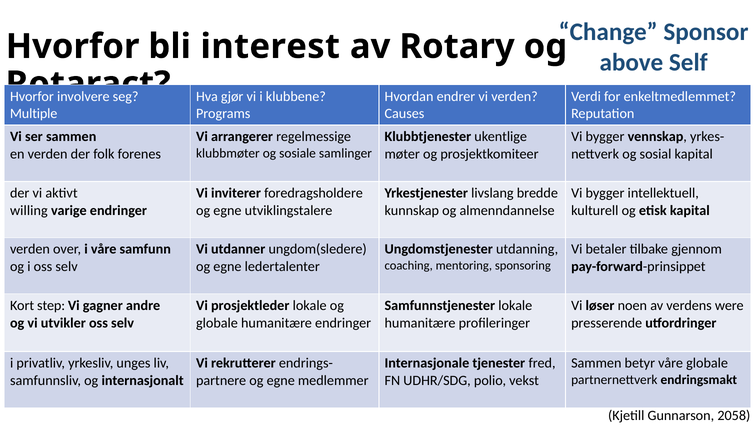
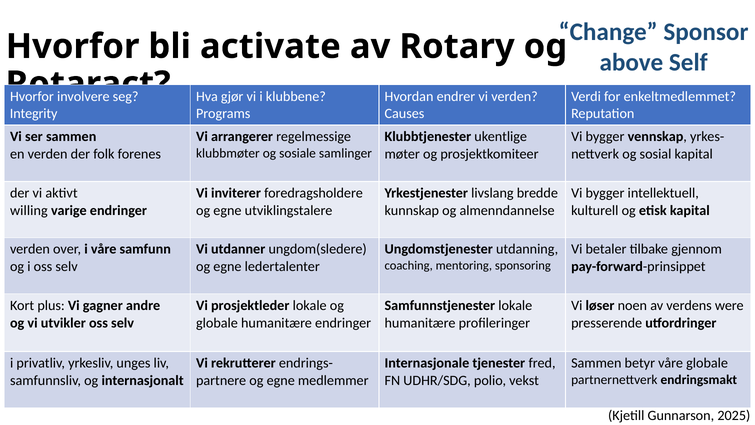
interest: interest -> activate
Multiple: Multiple -> Integrity
step: step -> plus
2058: 2058 -> 2025
